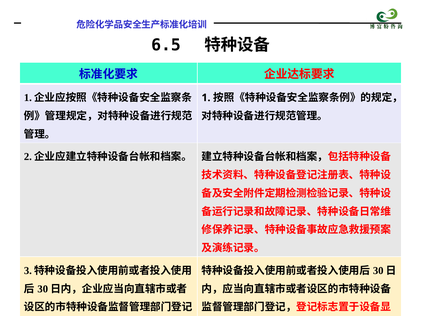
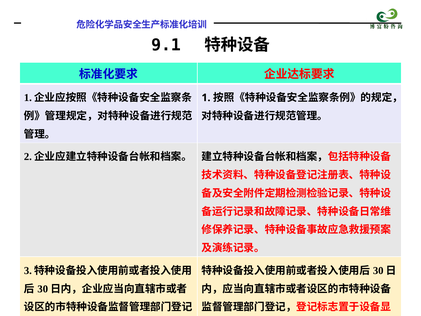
6.5: 6.5 -> 9.1
